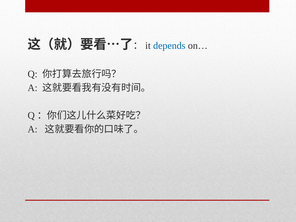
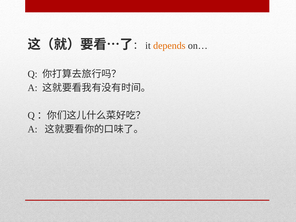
depends colour: blue -> orange
